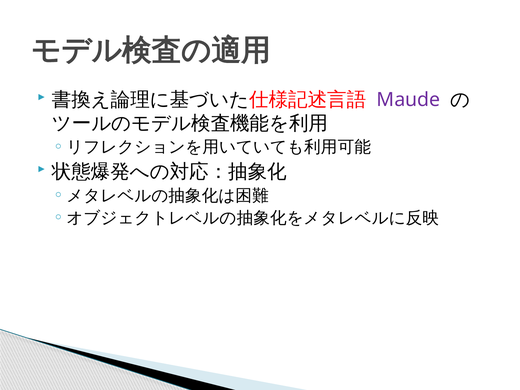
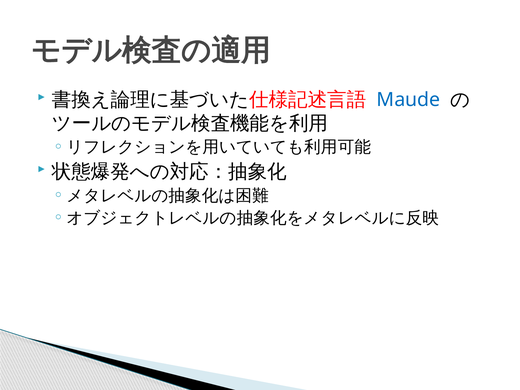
Maude colour: purple -> blue
